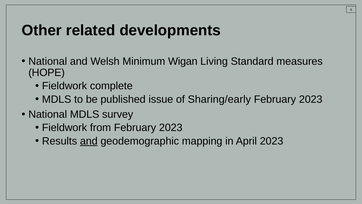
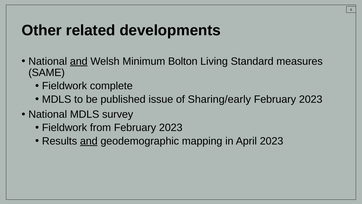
and at (79, 61) underline: none -> present
Wigan: Wigan -> Bolton
HOPE: HOPE -> SAME
